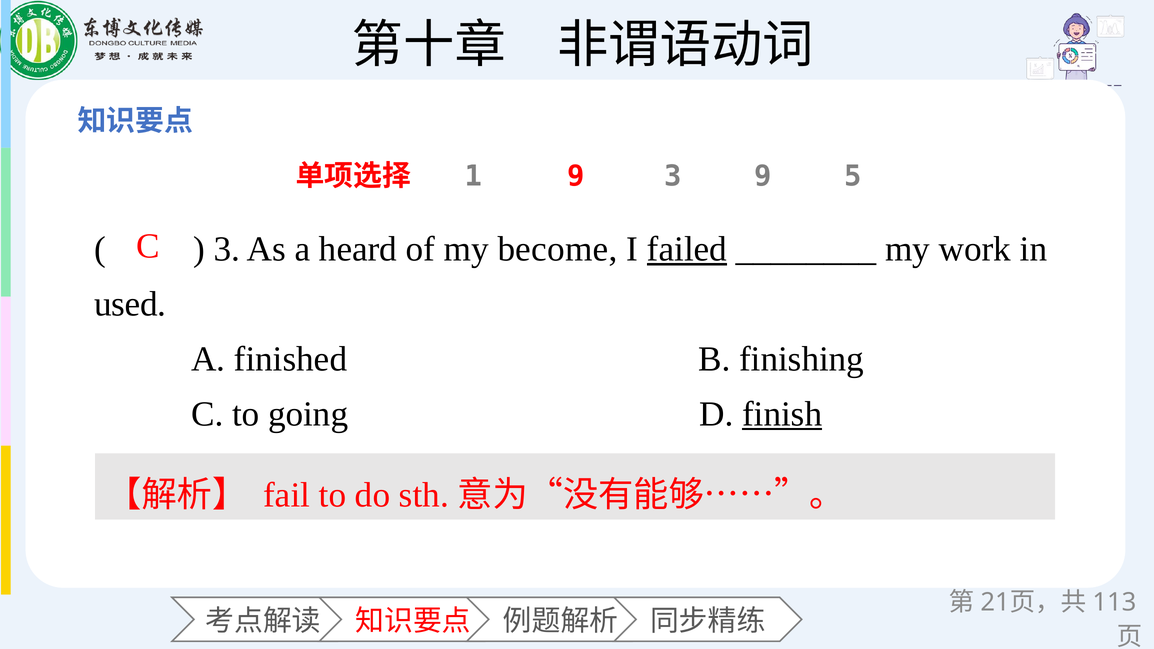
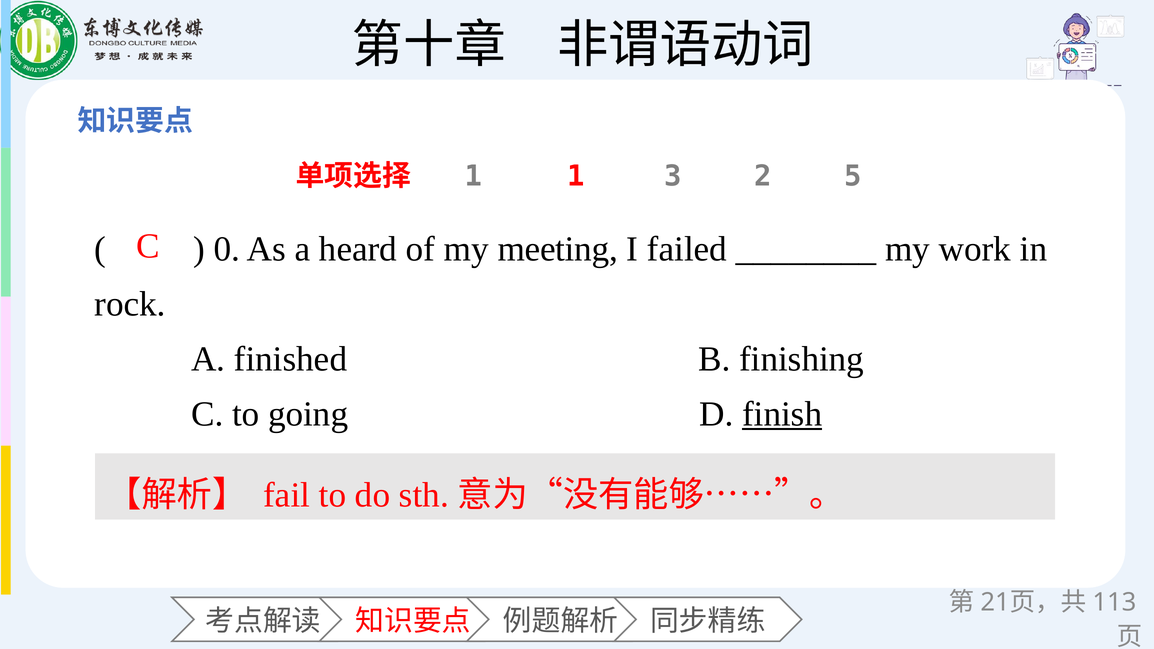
1 9: 9 -> 1
3 9: 9 -> 2
3 at (227, 249): 3 -> 0
become: become -> meeting
failed underline: present -> none
used: used -> rock
